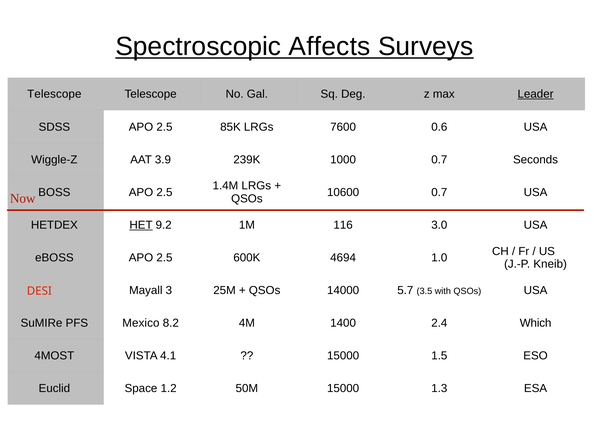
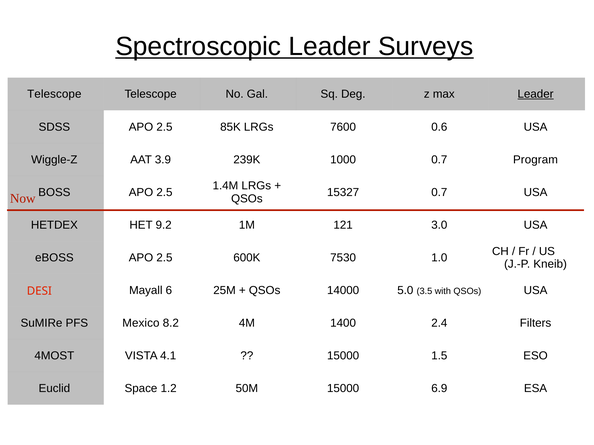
Spectroscopic Affects: Affects -> Leader
Seconds: Seconds -> Program
10600: 10600 -> 15327
HET underline: present -> none
116: 116 -> 121
4694: 4694 -> 7530
3: 3 -> 6
5.7: 5.7 -> 5.0
Which: Which -> Filters
1.3: 1.3 -> 6.9
